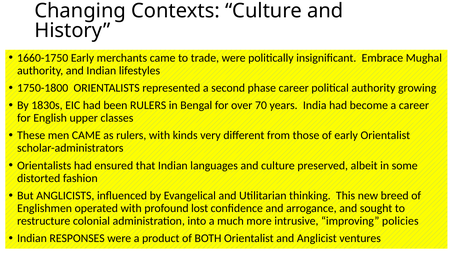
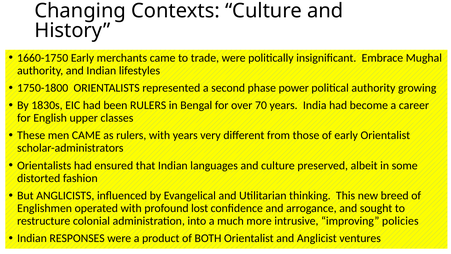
phase career: career -> power
with kinds: kinds -> years
